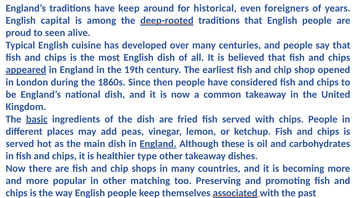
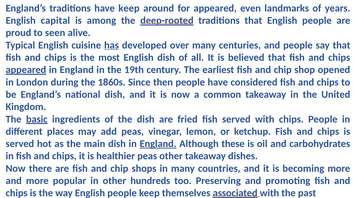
for historical: historical -> appeared
foreigners: foreigners -> landmarks
has underline: none -> present
healthier type: type -> peas
matching: matching -> hundreds
